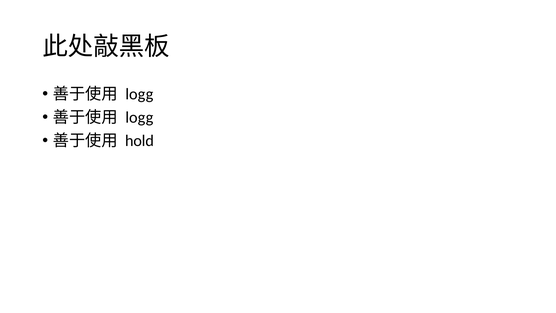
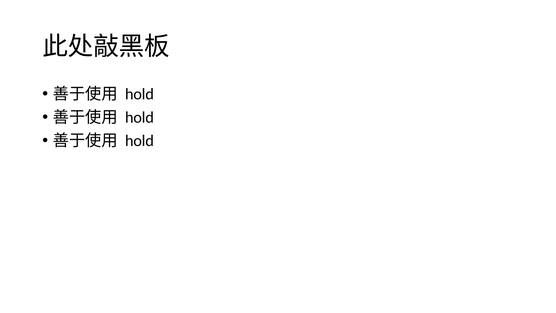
logg at (139, 94): logg -> hold
logg at (139, 117): logg -> hold
